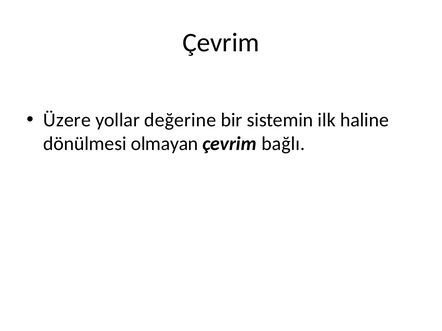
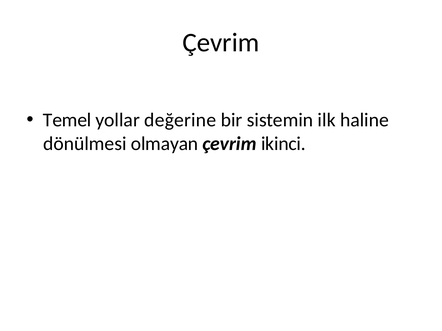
Üzere: Üzere -> Temel
bağlı: bağlı -> ikinci
